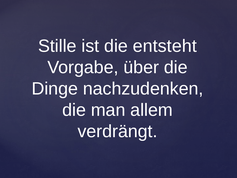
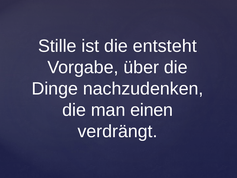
allem: allem -> einen
